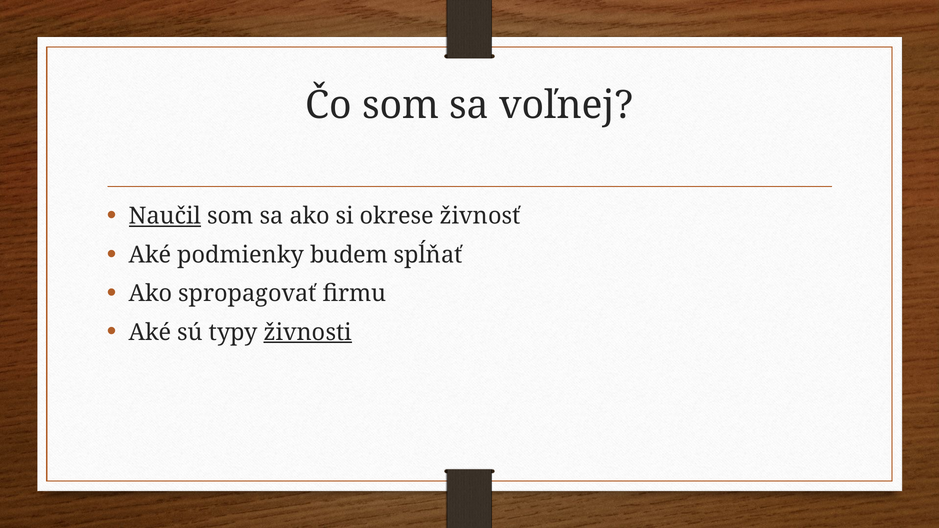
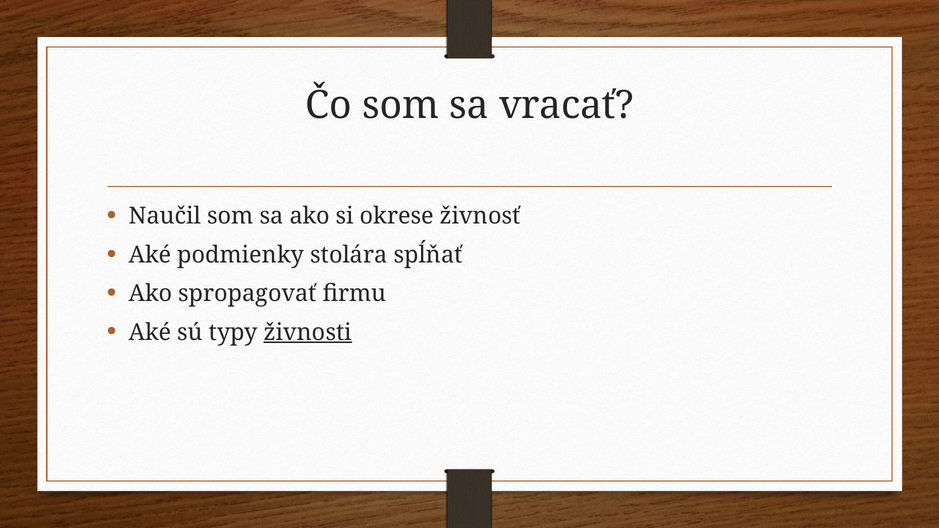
voľnej: voľnej -> vracať
Naučil underline: present -> none
budem: budem -> stolára
